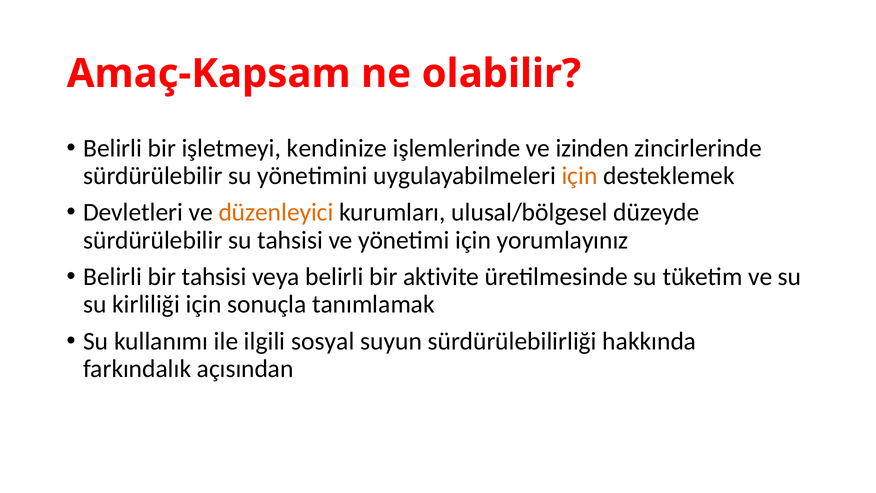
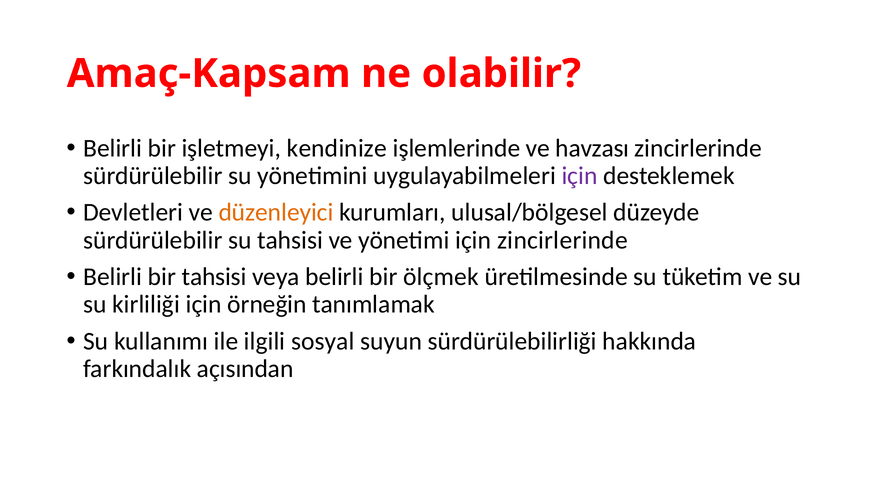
izinden: izinden -> havzası
için at (580, 176) colour: orange -> purple
için yorumlayınız: yorumlayınız -> zincirlerinde
aktivite: aktivite -> ölçmek
sonuçla: sonuçla -> örneğin
